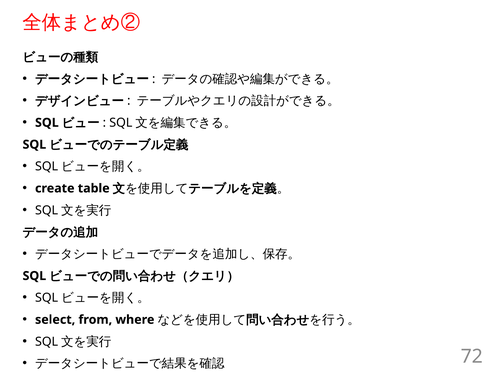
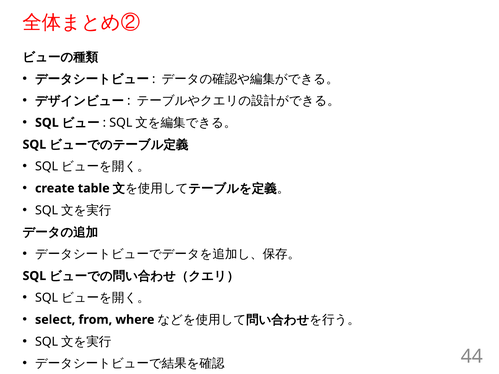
72: 72 -> 44
